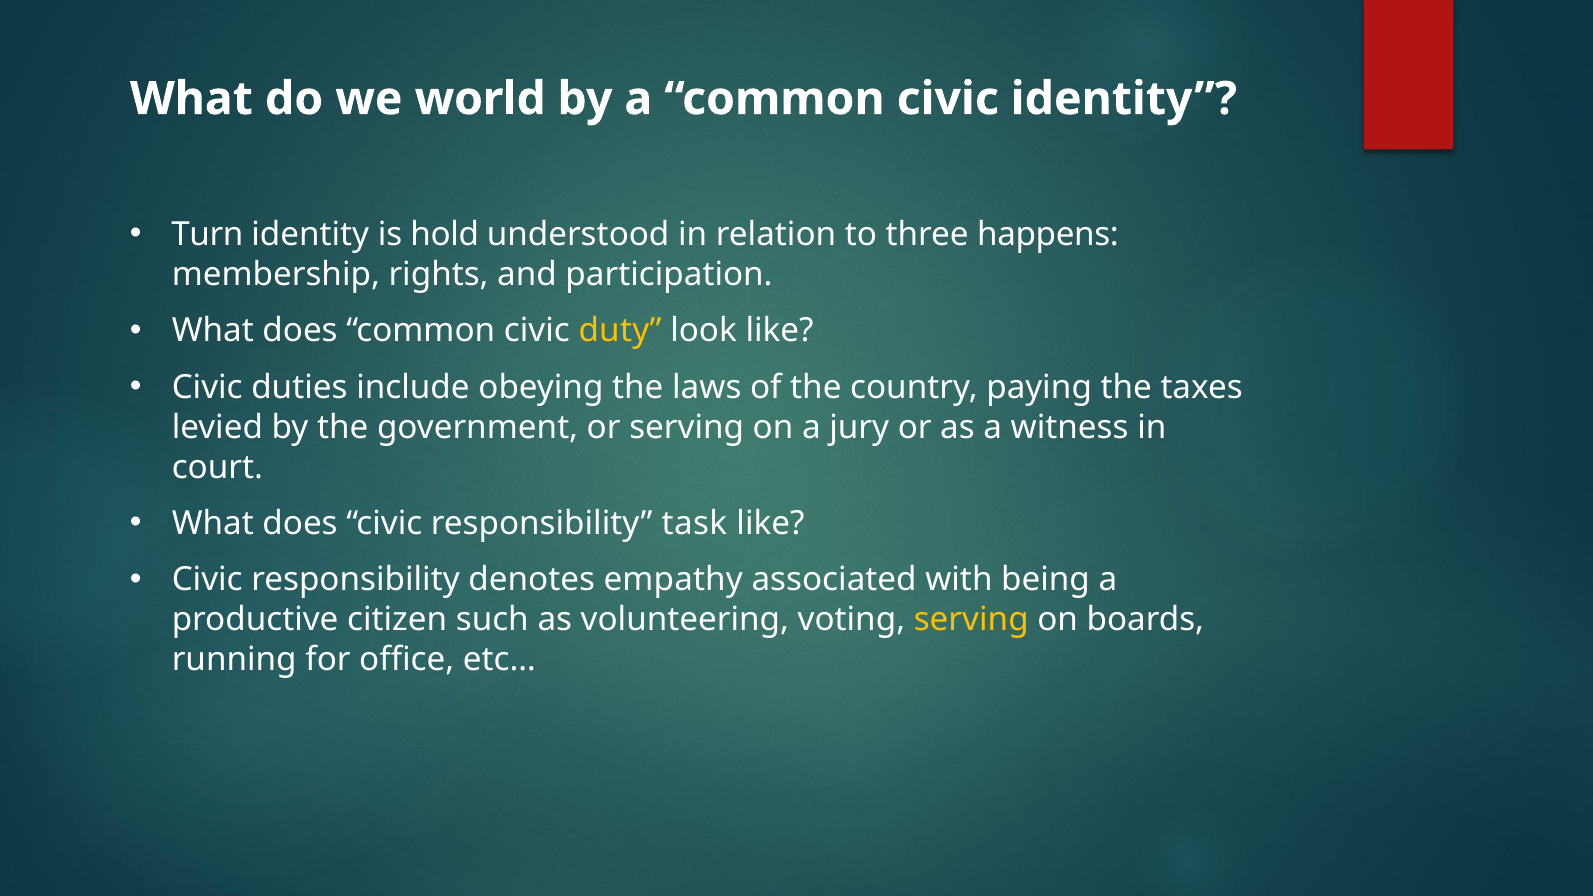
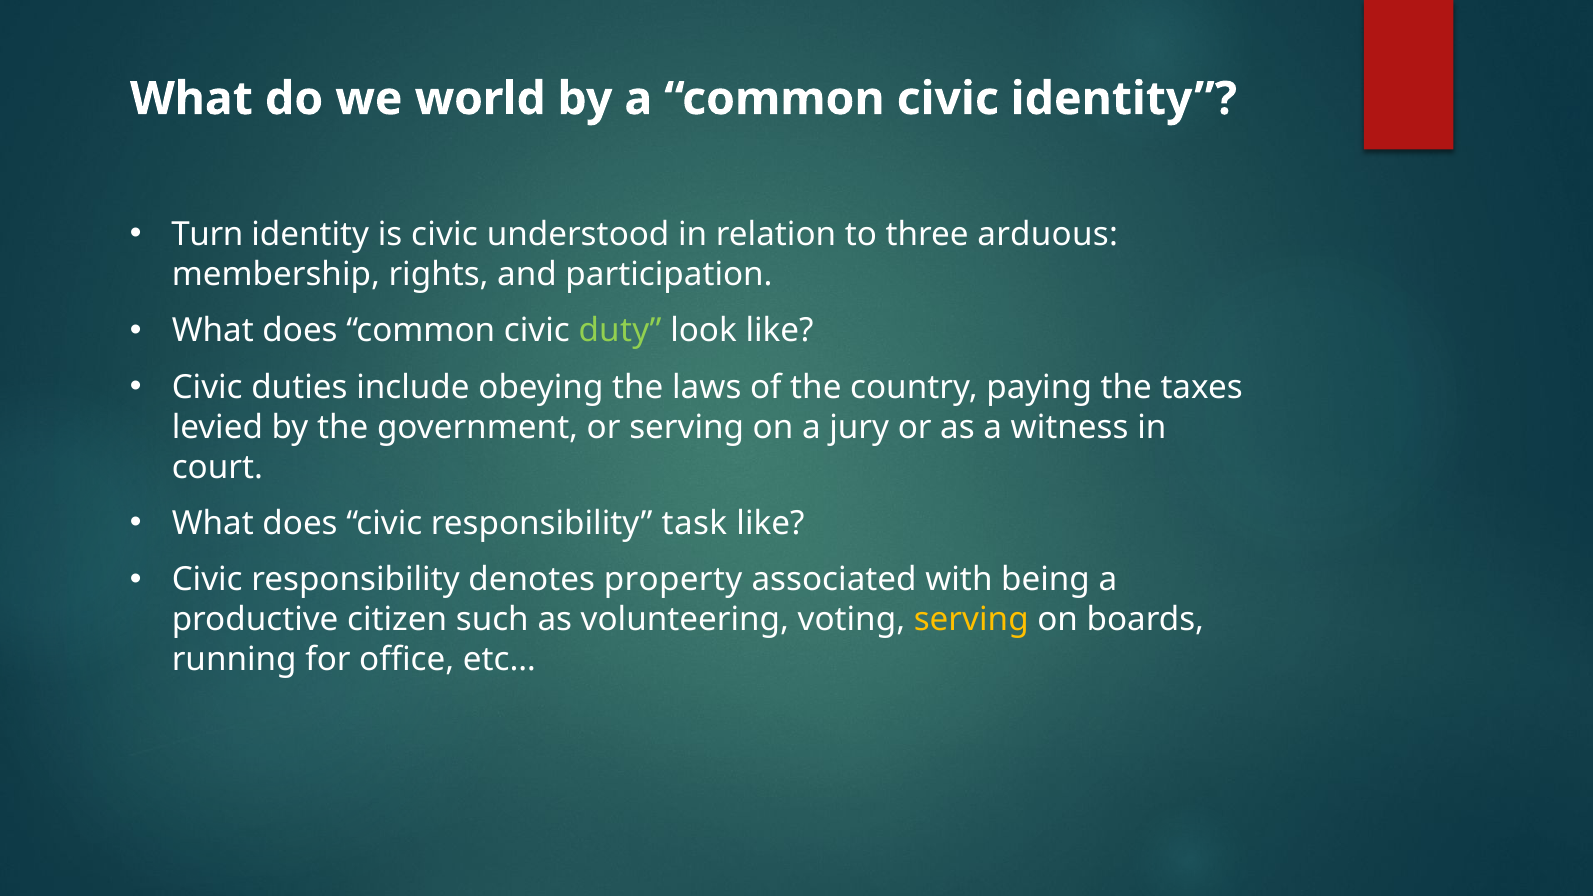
is hold: hold -> civic
happens: happens -> arduous
duty colour: yellow -> light green
empathy: empathy -> property
